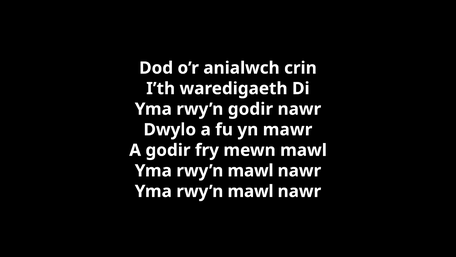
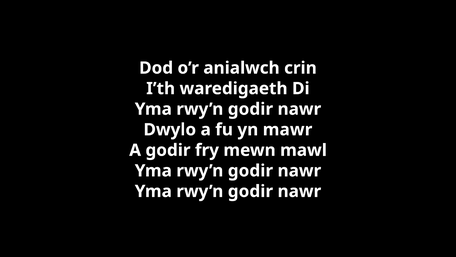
mawl at (251, 170): mawl -> godir
mawl at (251, 191): mawl -> godir
